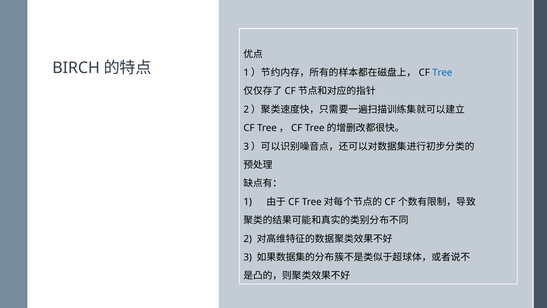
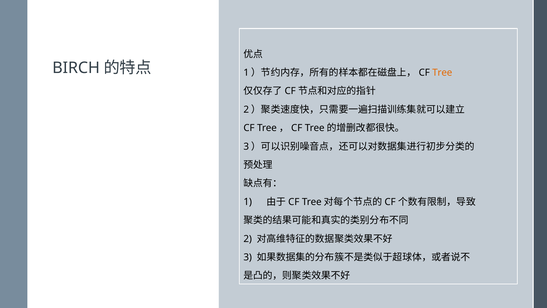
Tree colour: blue -> orange
